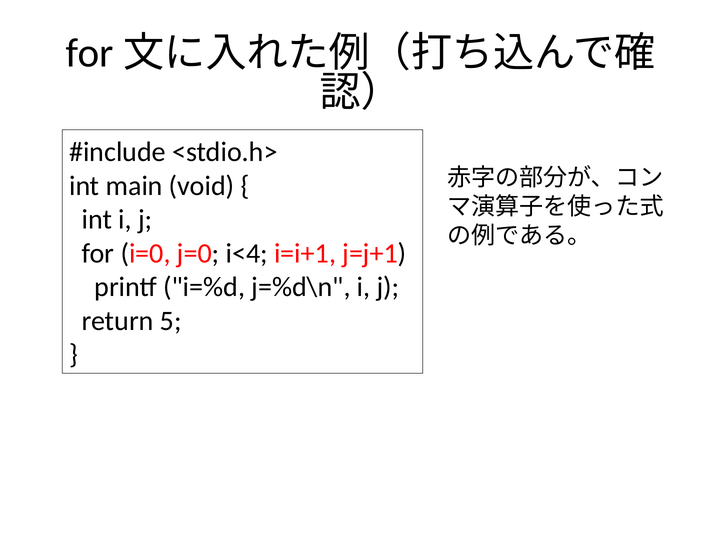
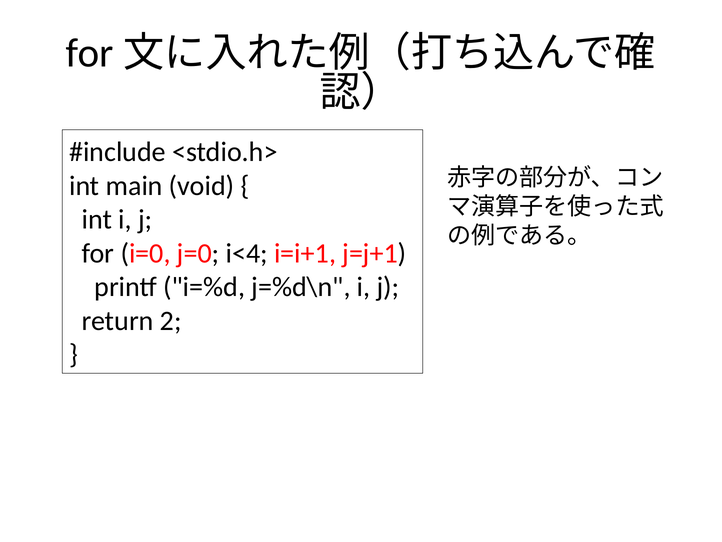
5: 5 -> 2
